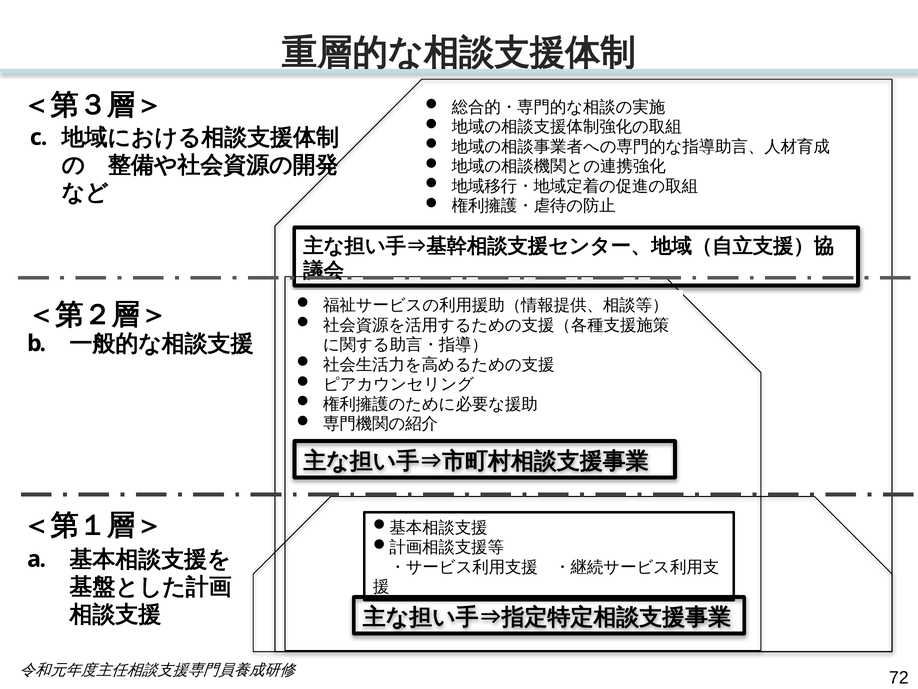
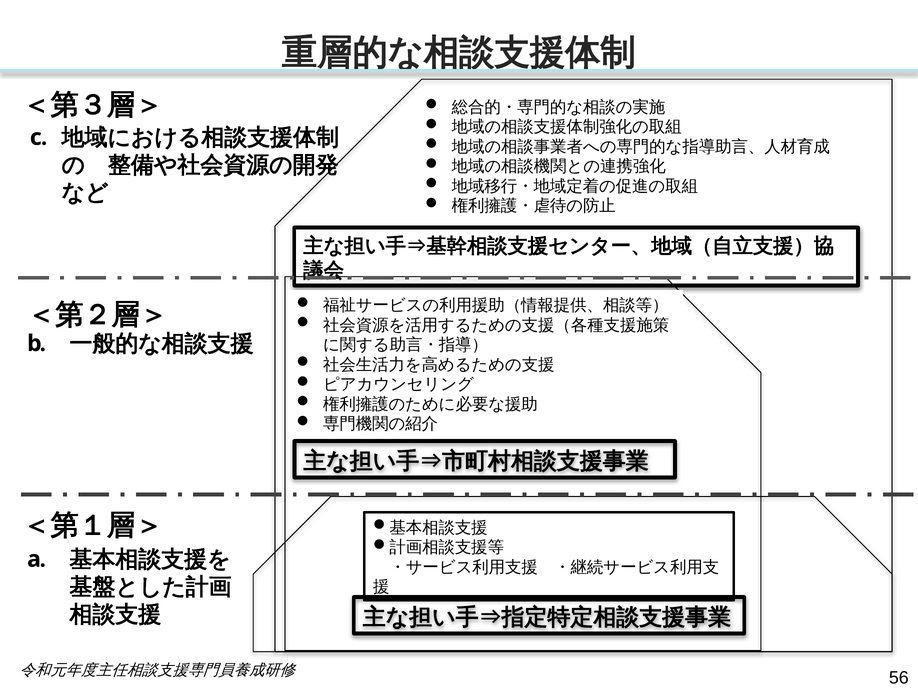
72: 72 -> 56
